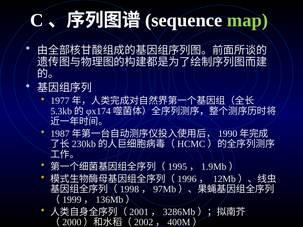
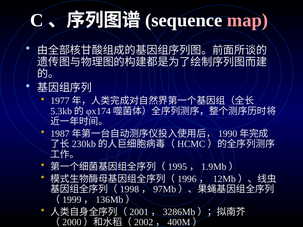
map colour: light green -> pink
